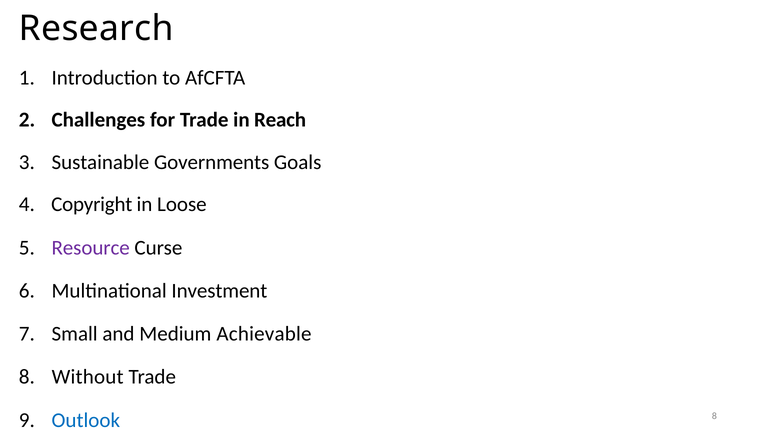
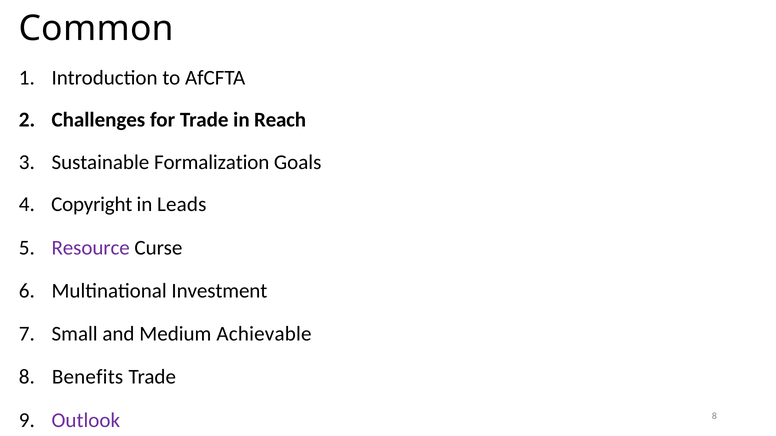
Research: Research -> Common
Governments: Governments -> Formalization
Loose: Loose -> Leads
Without: Without -> Benefits
Outlook colour: blue -> purple
